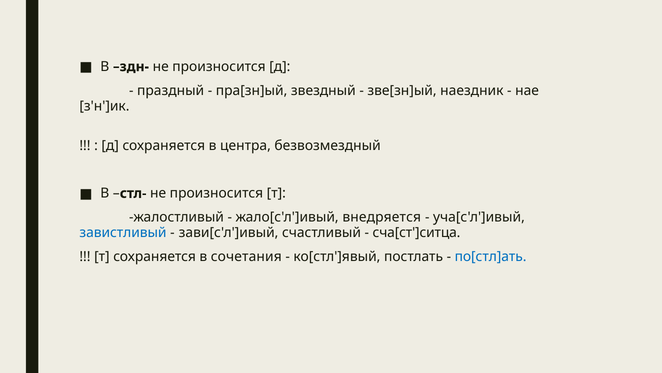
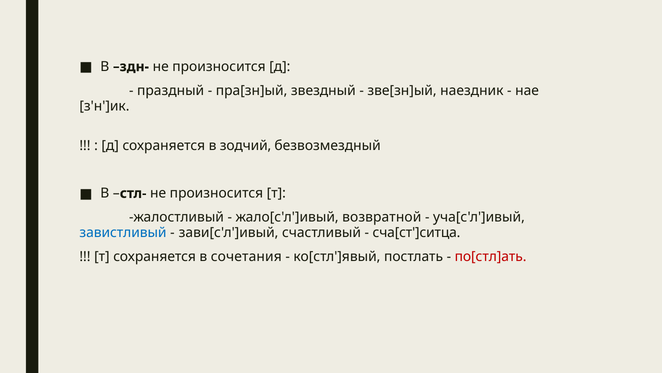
центра: центра -> зодчий
внедряется: внедряется -> возвратной
по[стл]ать colour: blue -> red
